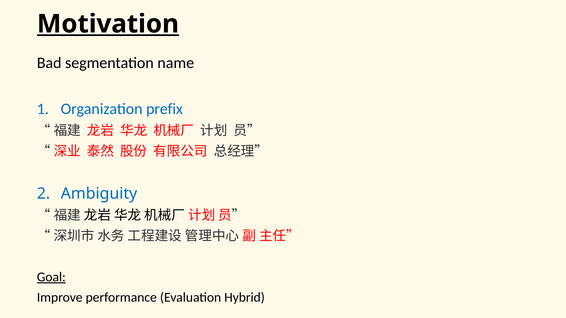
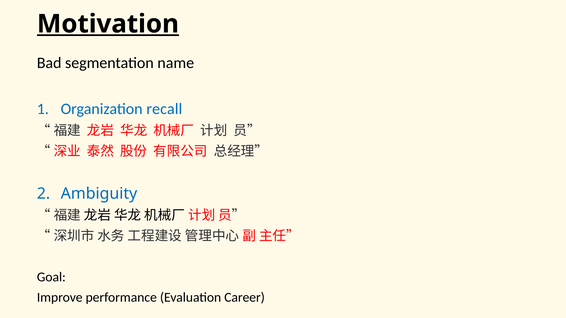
prefix: prefix -> recall
Goal underline: present -> none
Hybrid: Hybrid -> Career
